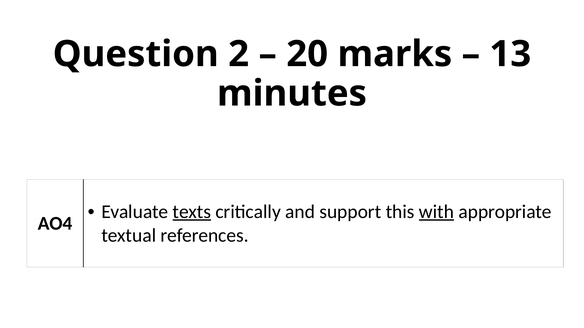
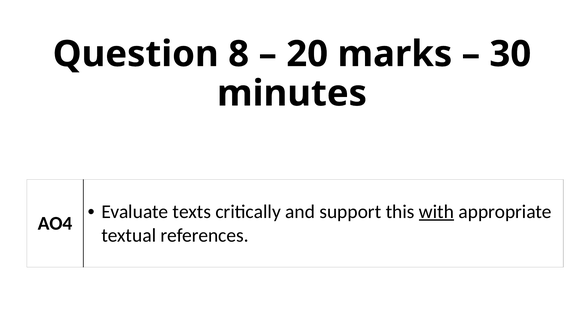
2: 2 -> 8
13: 13 -> 30
texts underline: present -> none
